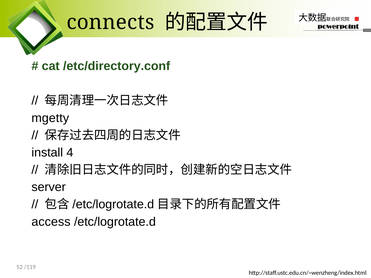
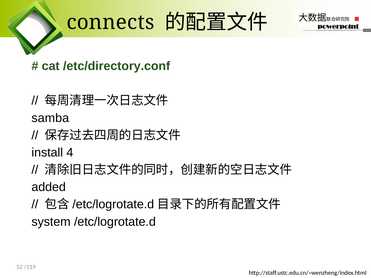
mgetty: mgetty -> samba
server: server -> added
access: access -> system
